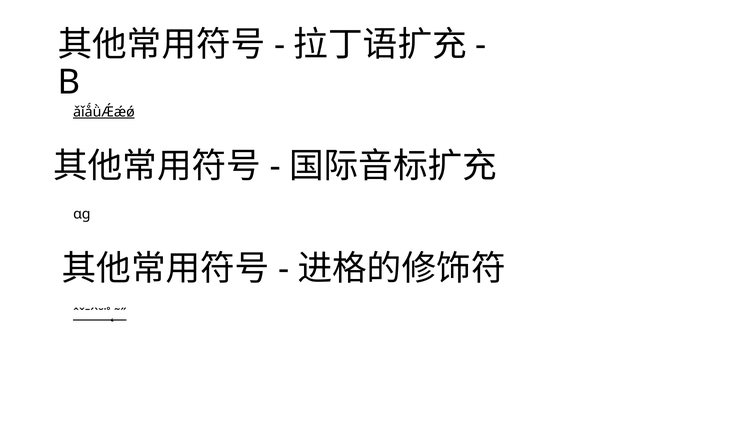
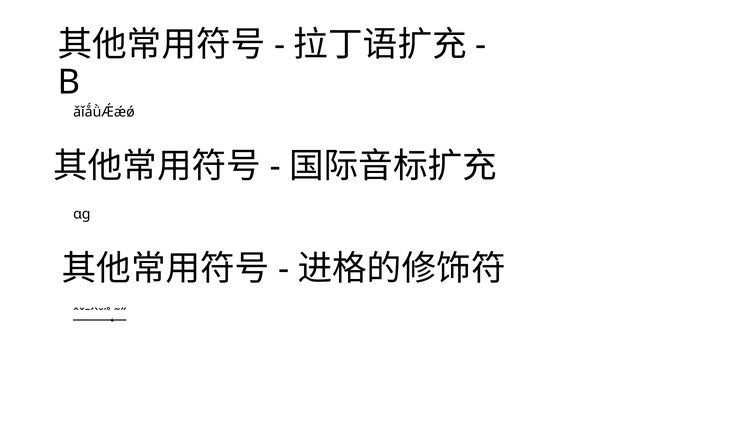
ǎǐǻǜǼǽǿ underline: present -> none
